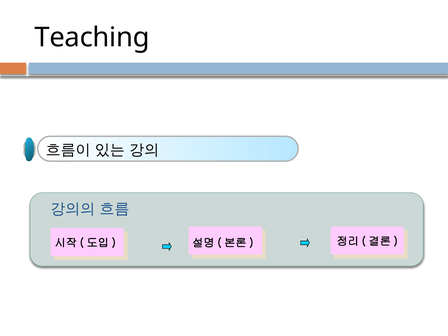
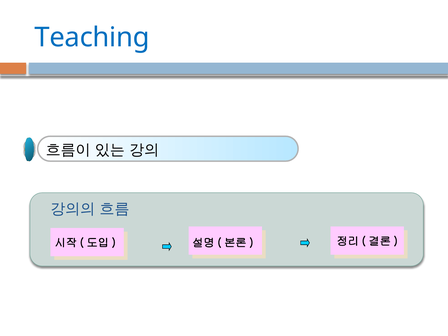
Teaching colour: black -> blue
